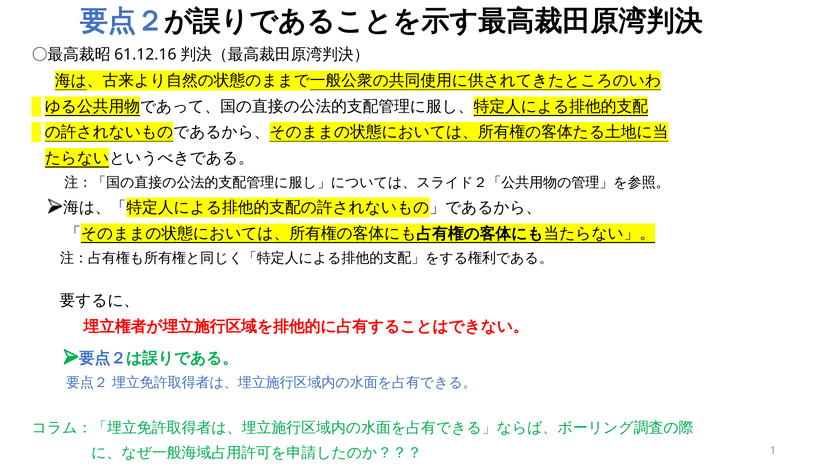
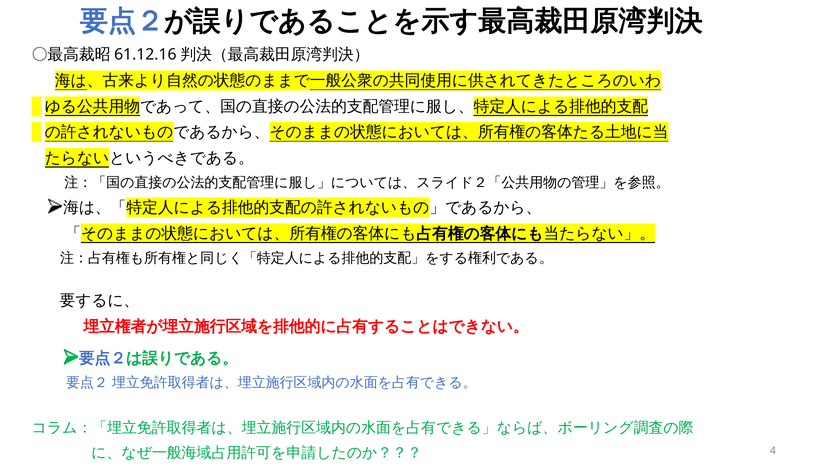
1: 1 -> 4
